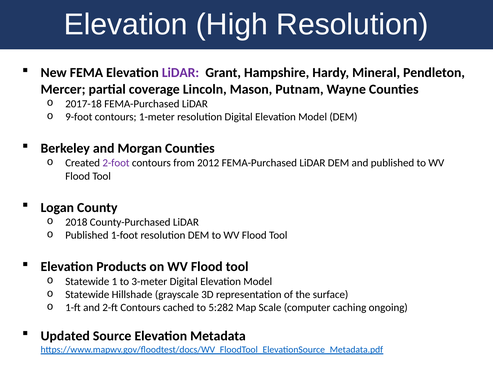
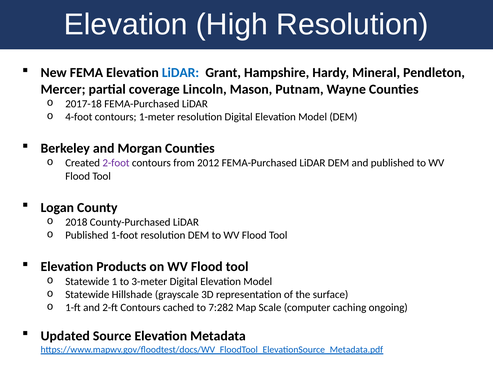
LiDAR at (180, 73) colour: purple -> blue
9-foot: 9-foot -> 4-foot
5:282: 5:282 -> 7:282
